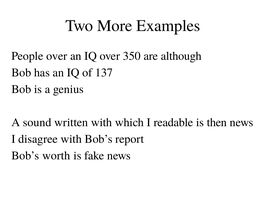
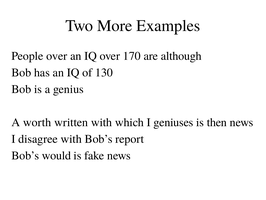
350: 350 -> 170
137: 137 -> 130
sound: sound -> worth
readable: readable -> geniuses
worth: worth -> would
